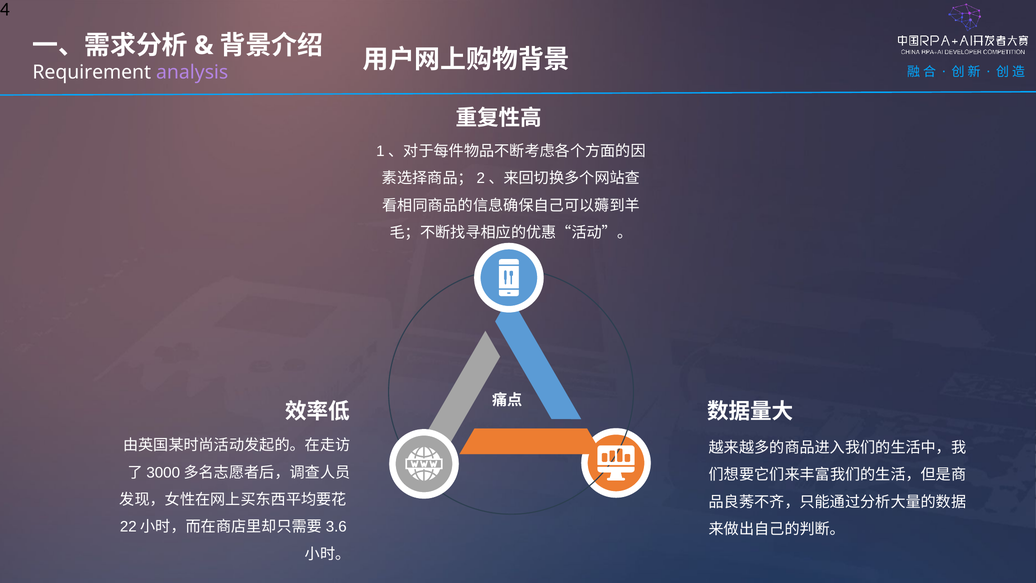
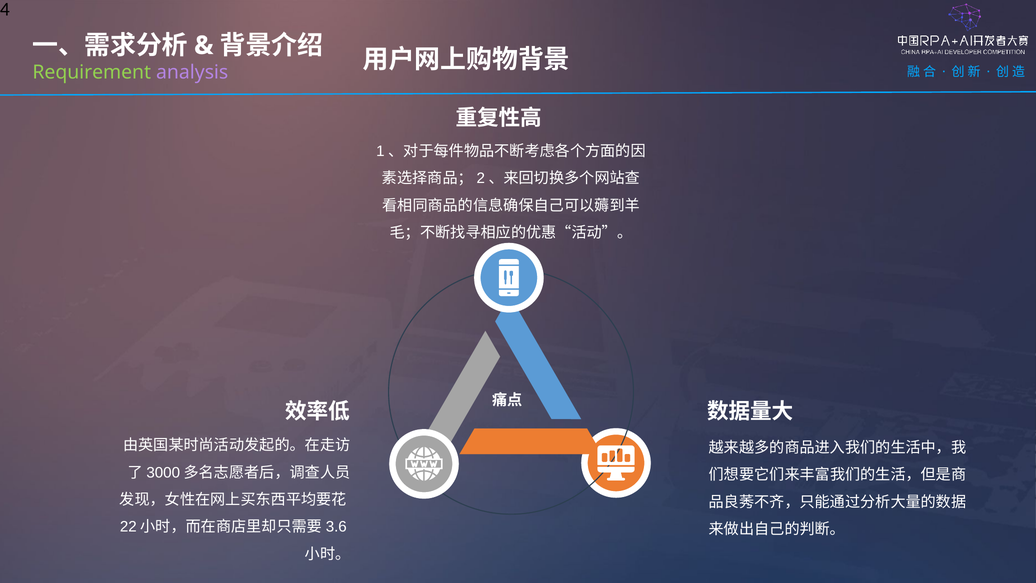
Requirement colour: white -> light green
